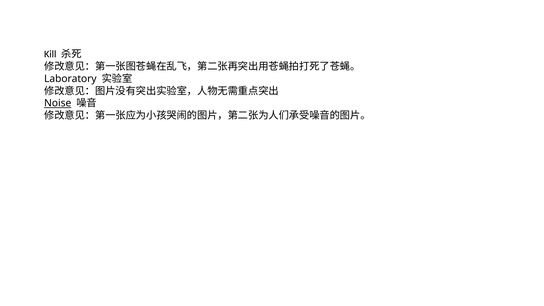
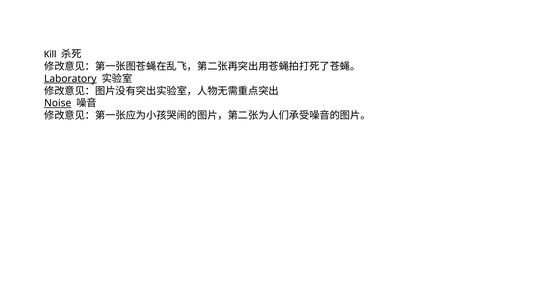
Laboratory underline: none -> present
